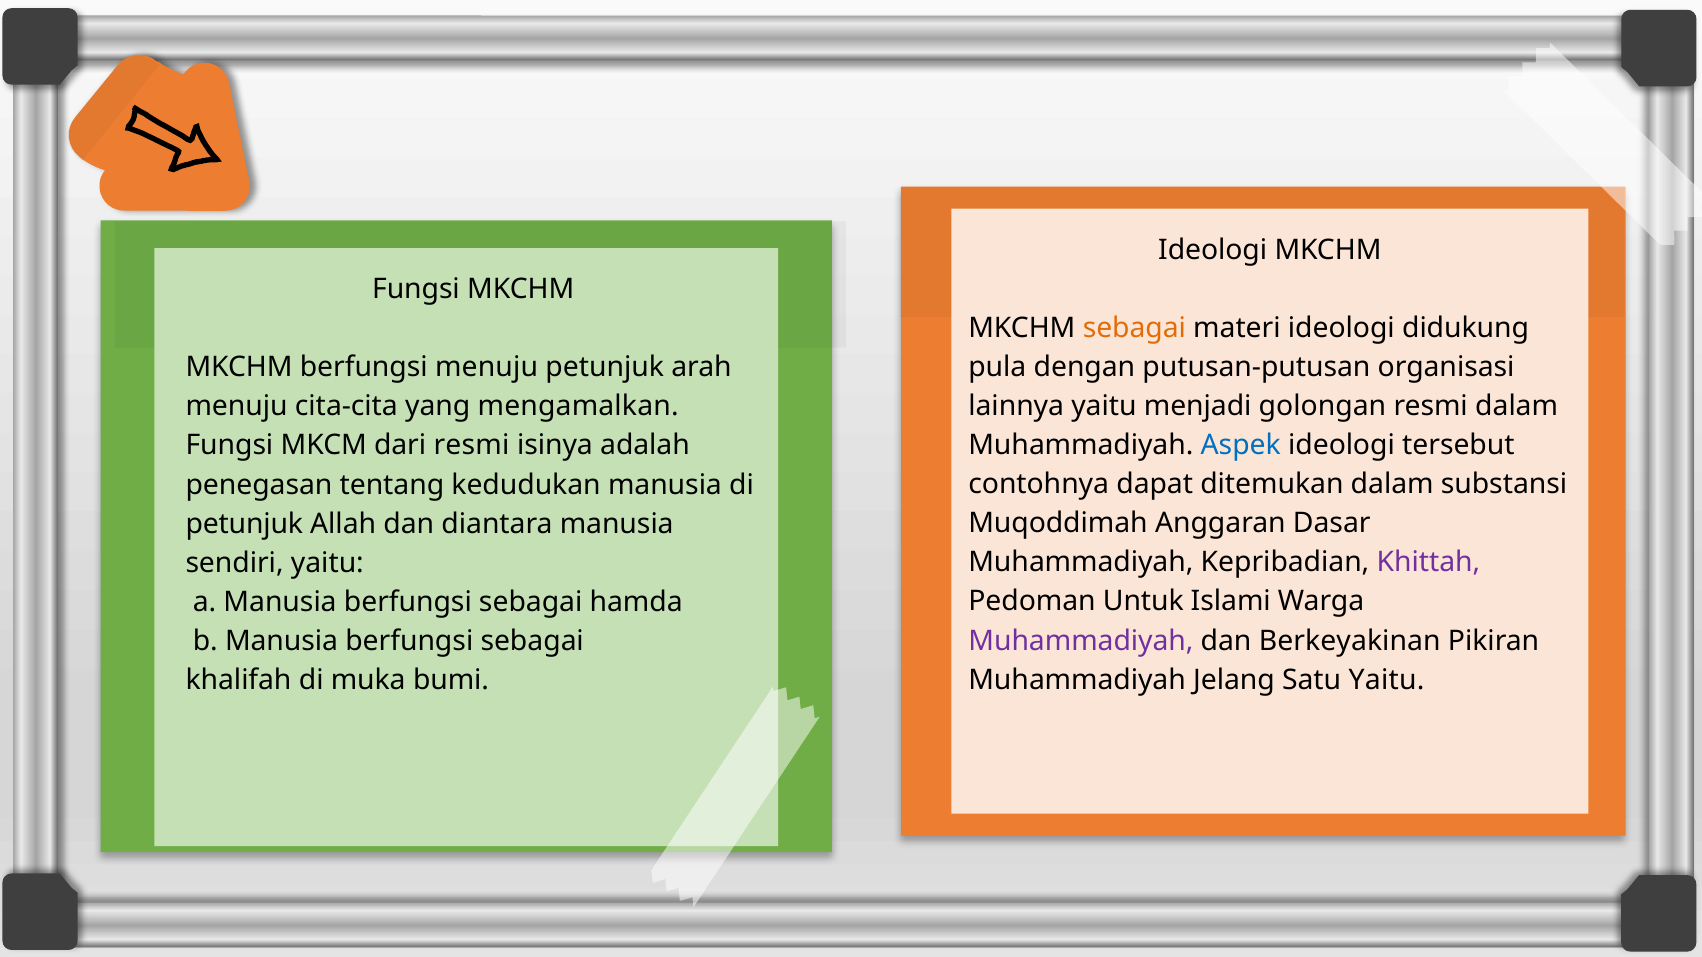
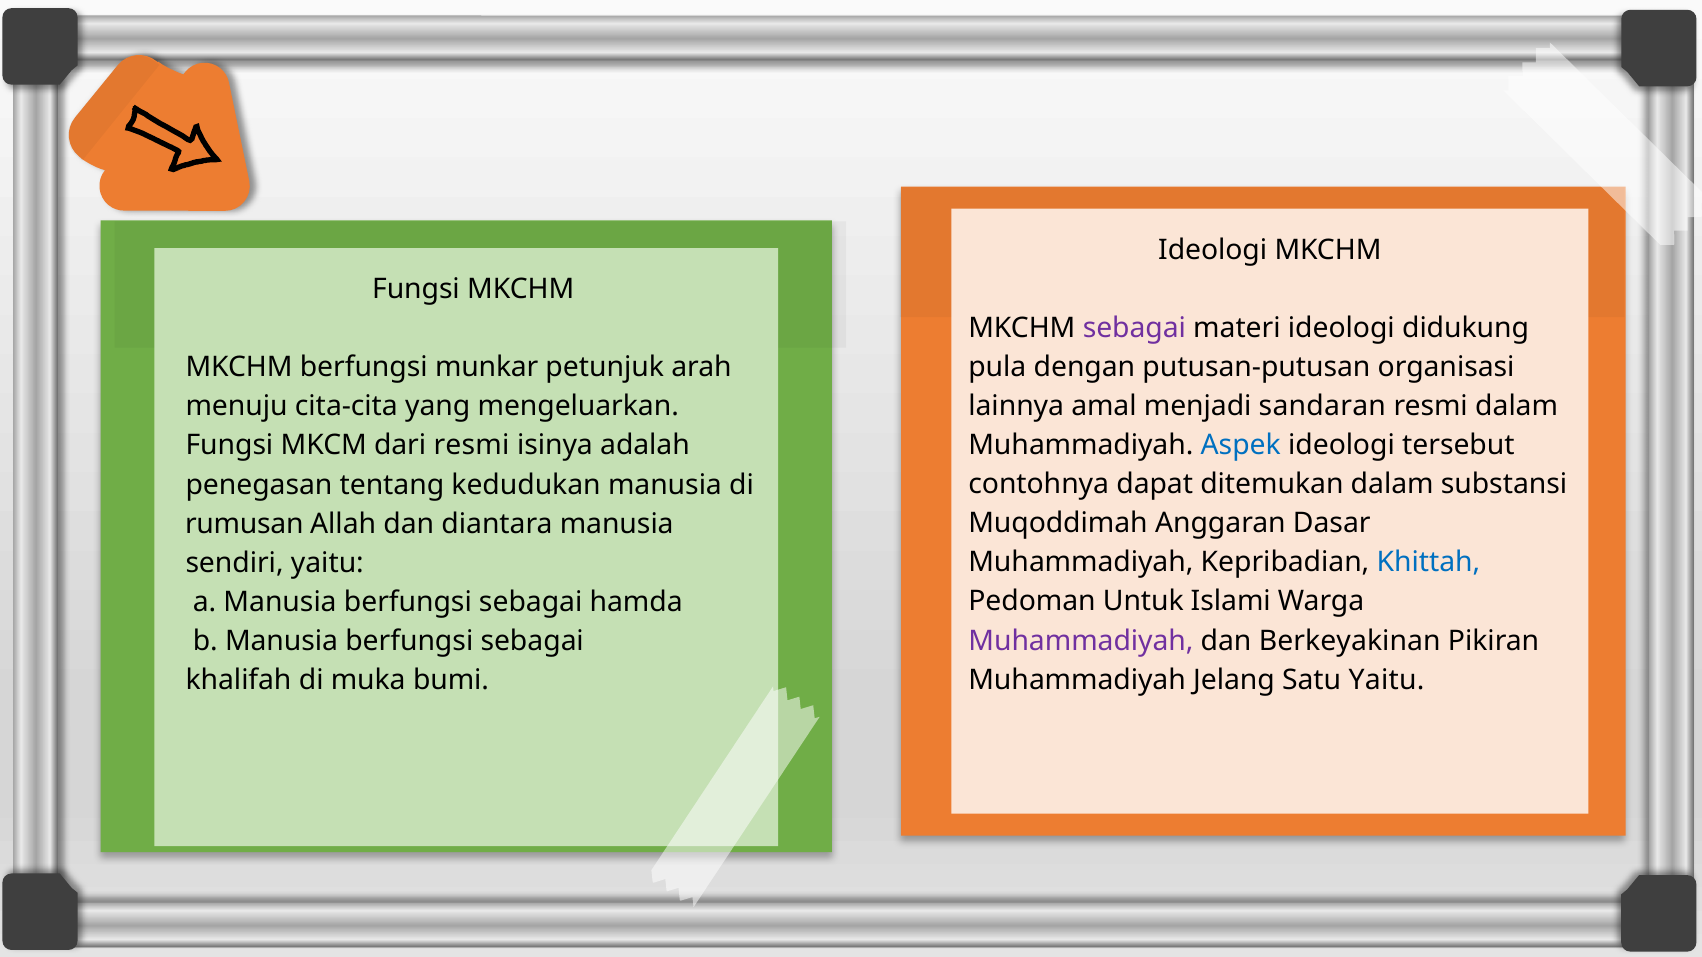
sebagai at (1134, 328) colour: orange -> purple
berfungsi menuju: menuju -> munkar
lainnya yaitu: yaitu -> amal
golongan: golongan -> sandaran
mengamalkan: mengamalkan -> mengeluarkan
petunjuk at (244, 524): petunjuk -> rumusan
Khittah colour: purple -> blue
